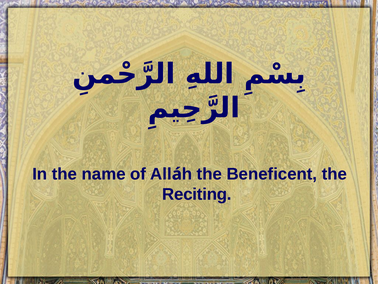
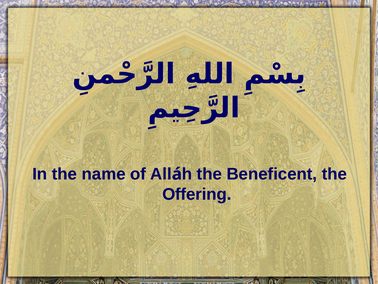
Reciting: Reciting -> Offering
